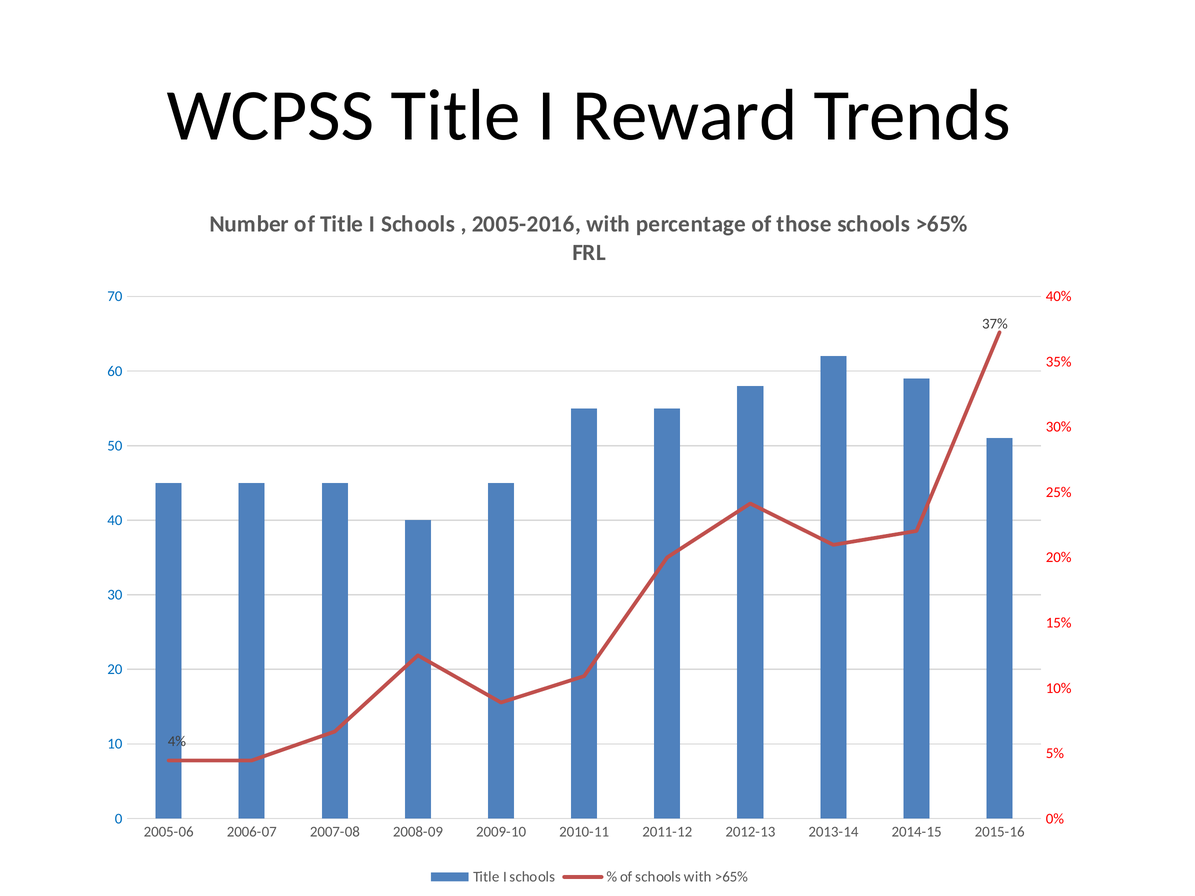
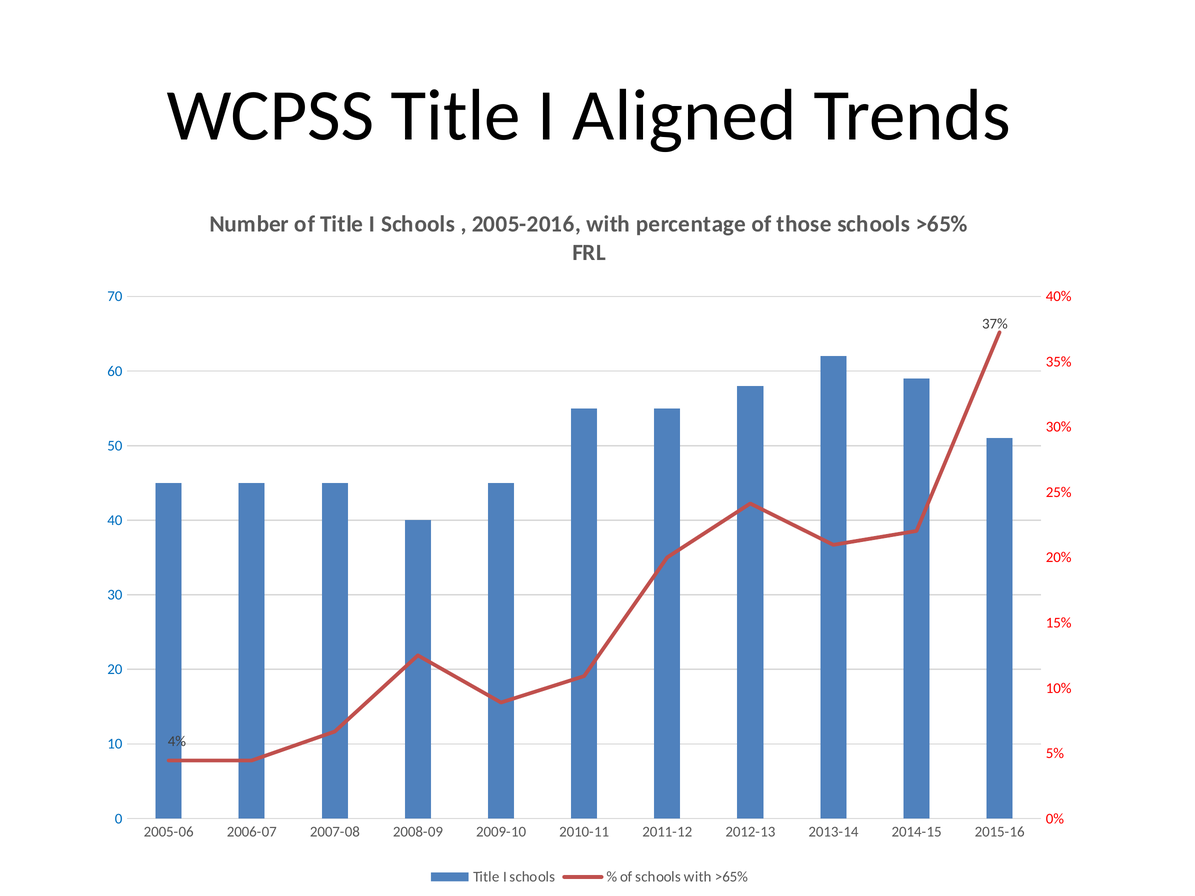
Reward: Reward -> Aligned
